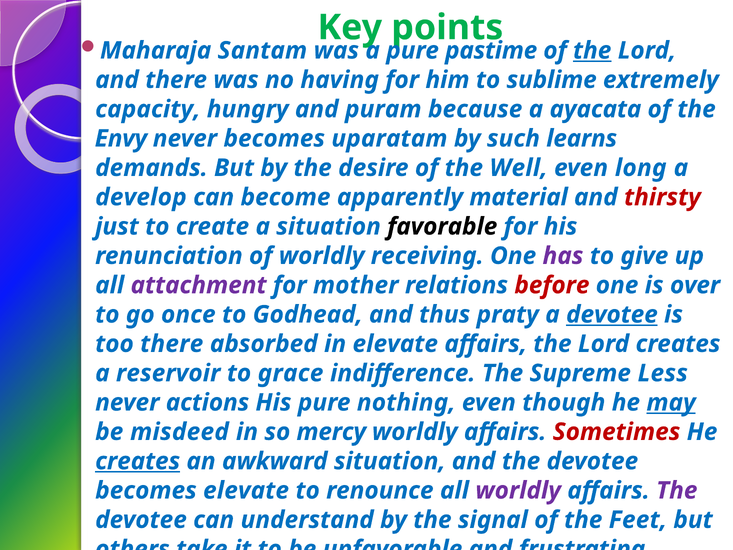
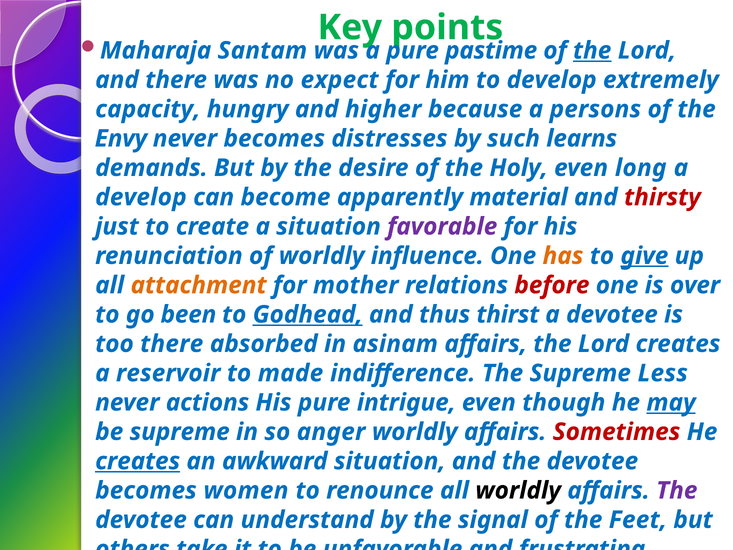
having: having -> expect
to sublime: sublime -> develop
puram: puram -> higher
ayacata: ayacata -> persons
uparatam: uparatam -> distresses
Well: Well -> Holy
favorable colour: black -> purple
receiving: receiving -> influence
has colour: purple -> orange
give underline: none -> present
attachment colour: purple -> orange
go once: once -> been
Godhead underline: none -> present
praty: praty -> thirst
devotee at (612, 314) underline: present -> none
in elevate: elevate -> asinam
grace: grace -> made
nothing: nothing -> intrigue
be misdeed: misdeed -> supreme
mercy: mercy -> anger
becomes elevate: elevate -> women
worldly at (518, 490) colour: purple -> black
